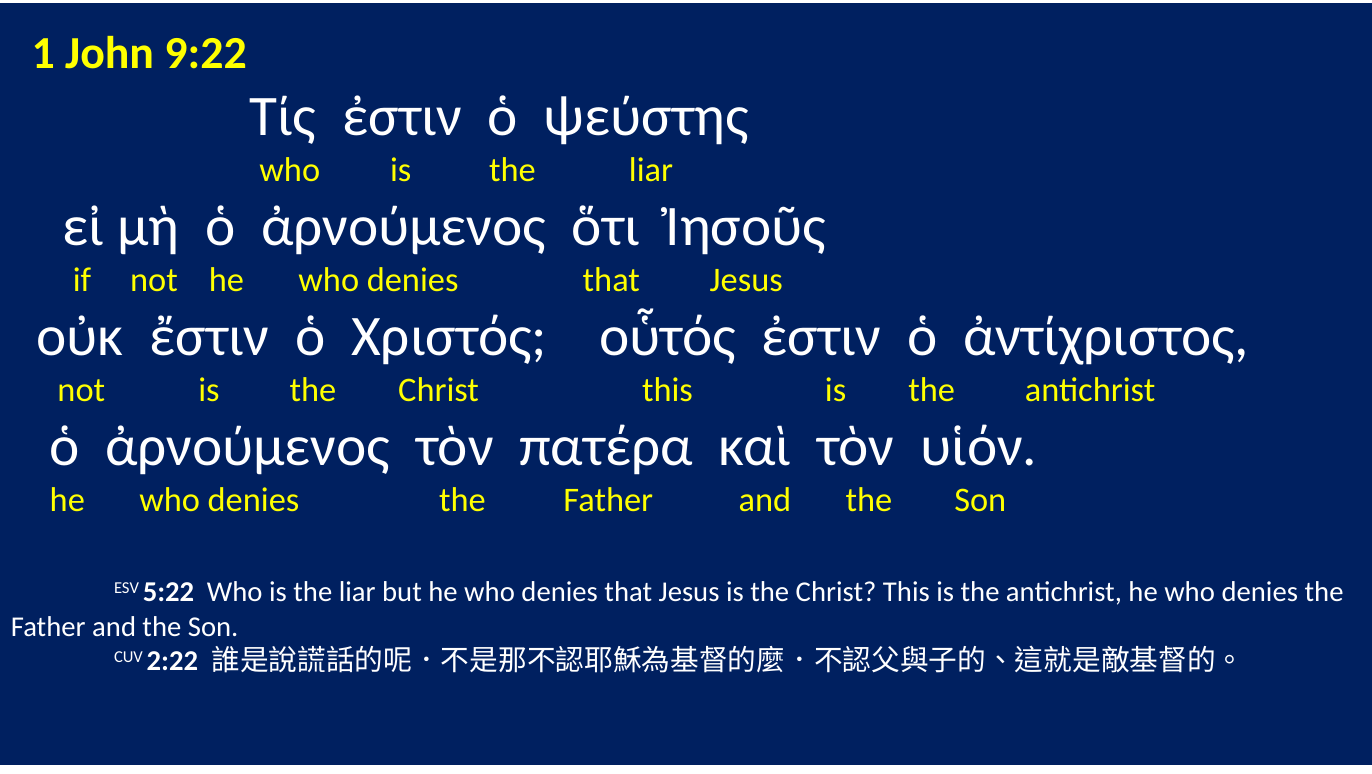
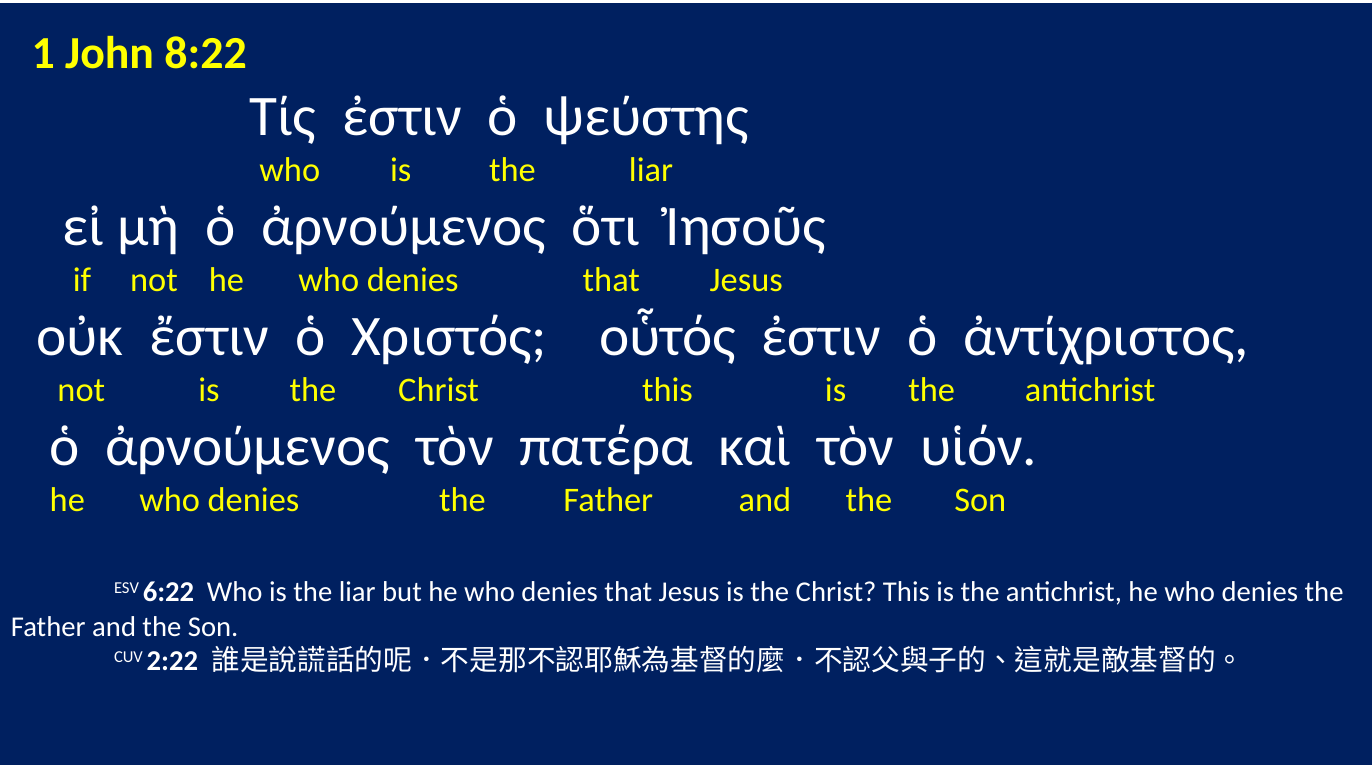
9:22: 9:22 -> 8:22
5:22: 5:22 -> 6:22
